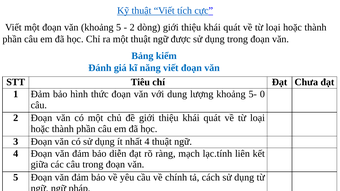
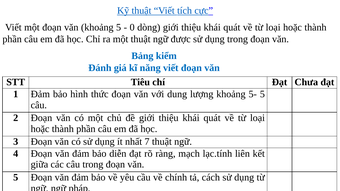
2 at (132, 27): 2 -> 0
5- 0: 0 -> 5
nhất 4: 4 -> 7
